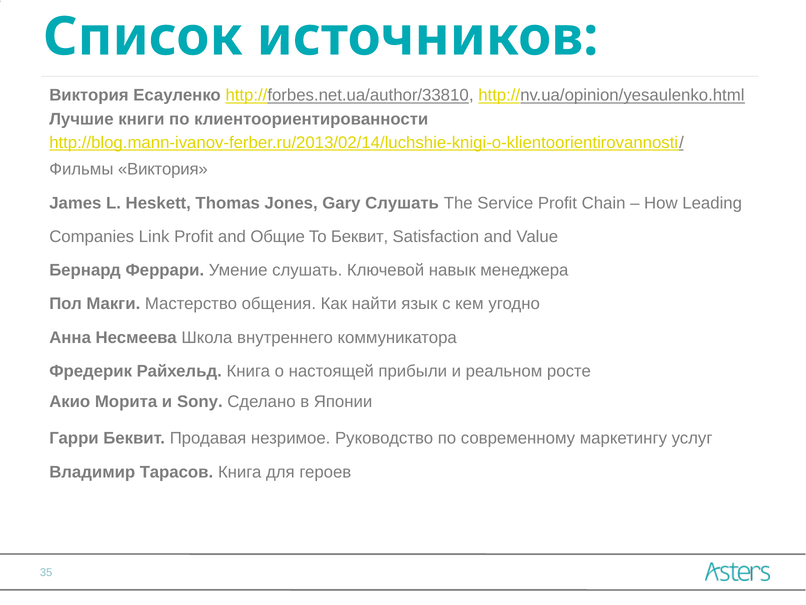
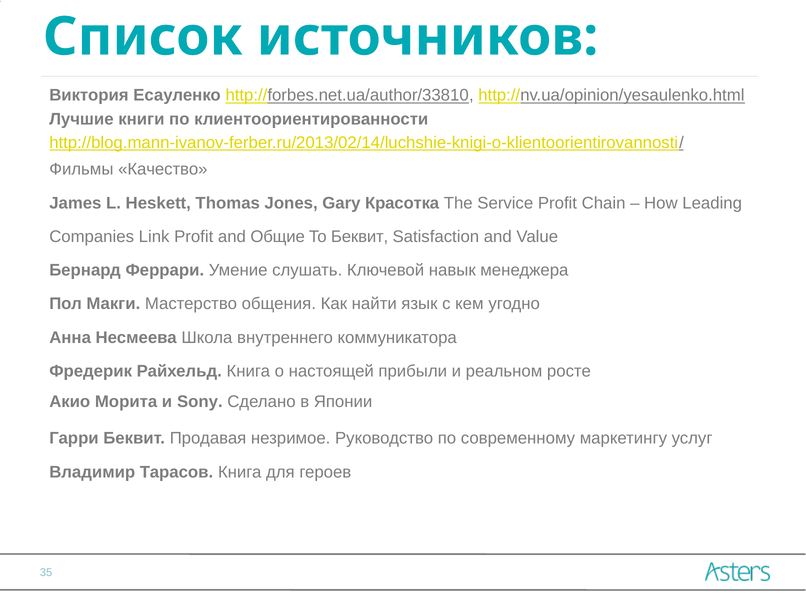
Фильмы Виктория: Виктория -> Качество
Gary Слушать: Слушать -> Красотка
